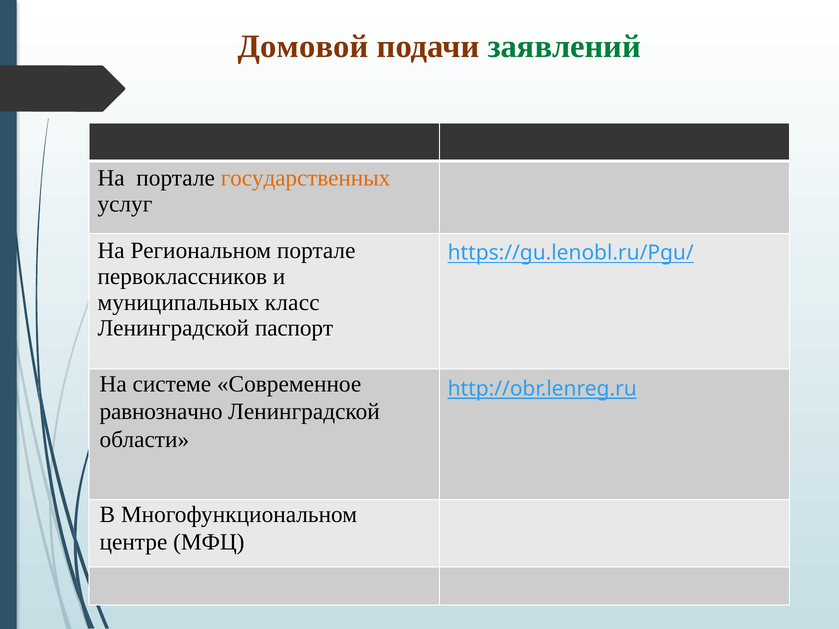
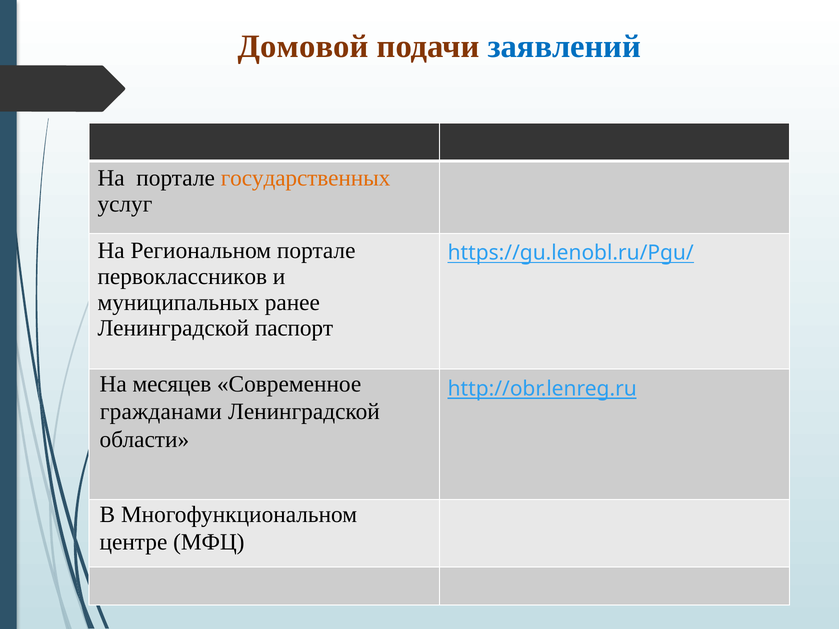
заявлений colour: green -> blue
класс: класс -> ранее
системе: системе -> месяцев
равнозначно: равнозначно -> гражданами
